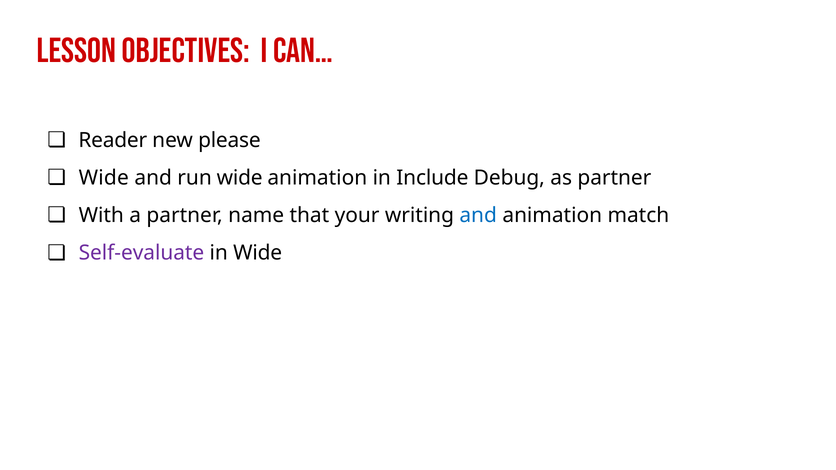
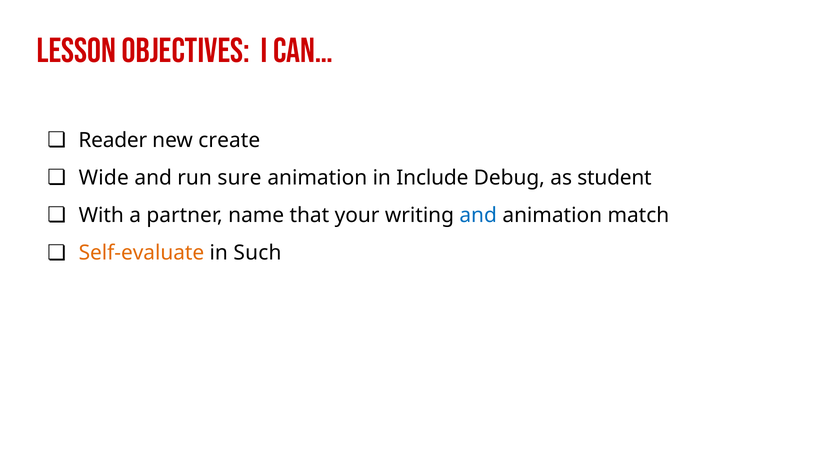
please: please -> create
run wide: wide -> sure
as partner: partner -> student
Self-evaluate colour: purple -> orange
in Wide: Wide -> Such
